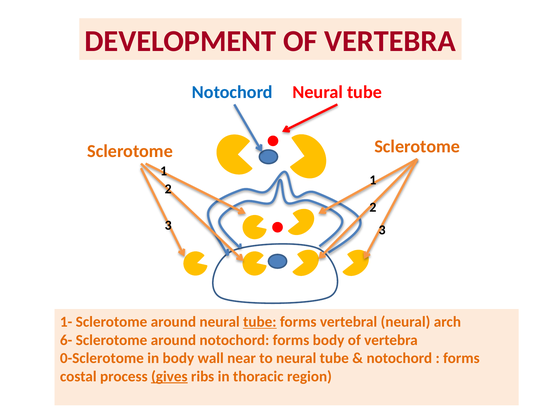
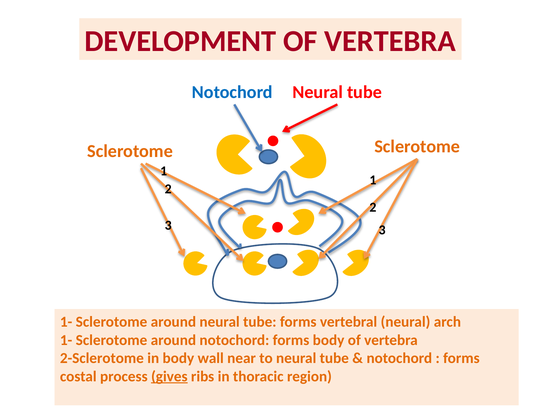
tube at (260, 322) underline: present -> none
6- at (66, 340): 6- -> 1-
0-Sclerotome: 0-Sclerotome -> 2-Sclerotome
